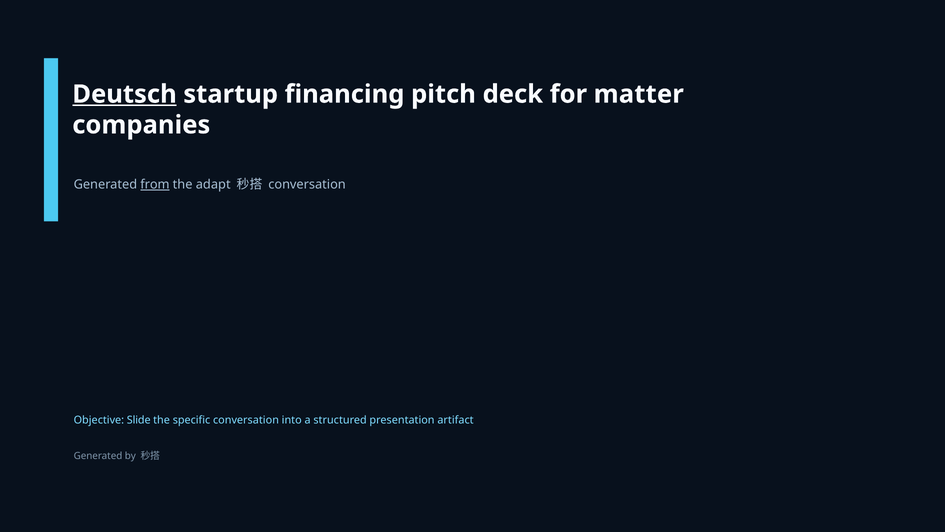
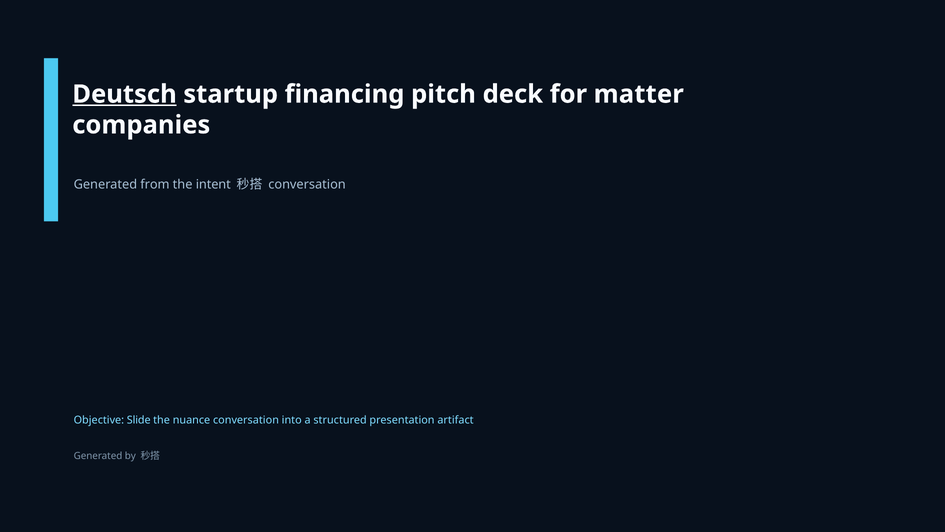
from underline: present -> none
adapt: adapt -> intent
specific: specific -> nuance
